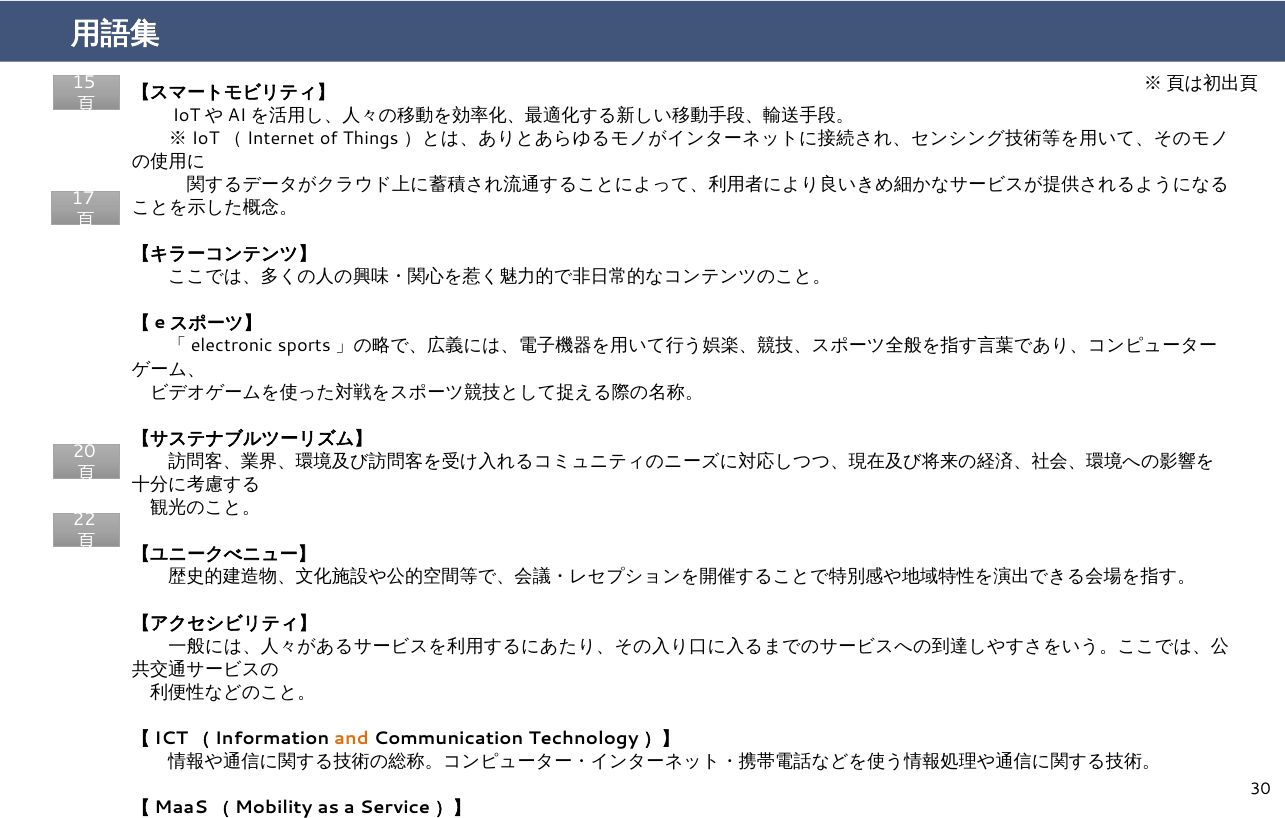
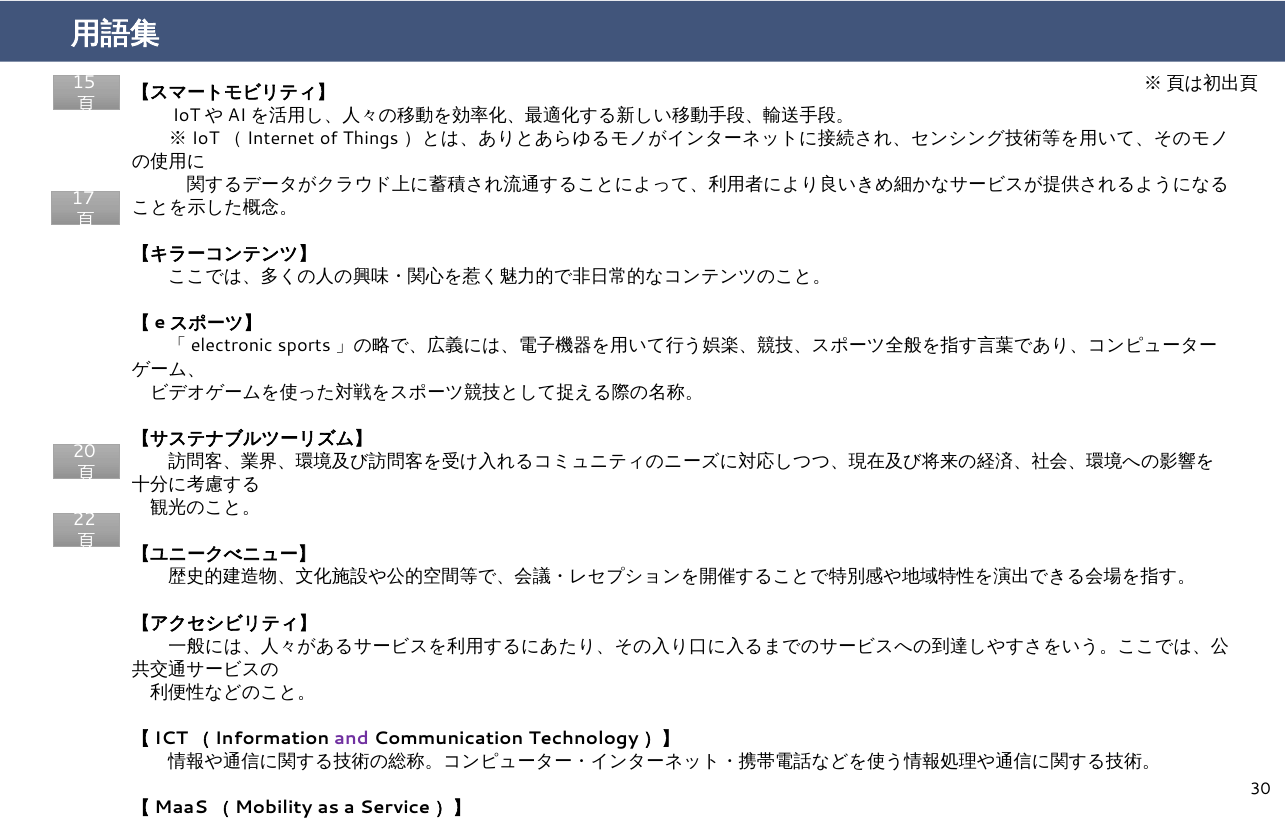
and colour: orange -> purple
